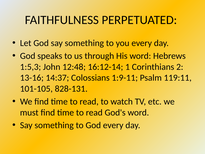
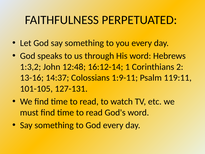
1:5,3: 1:5,3 -> 1:3,2
828-131: 828-131 -> 127-131
